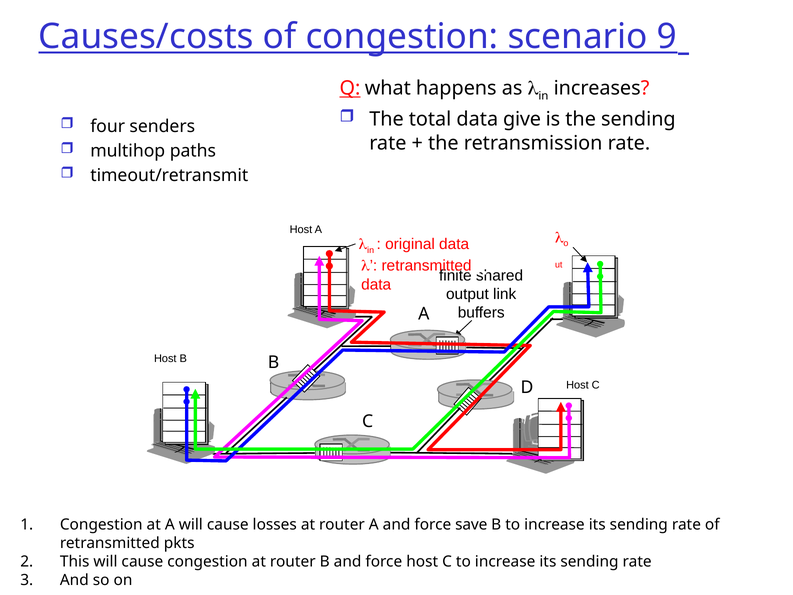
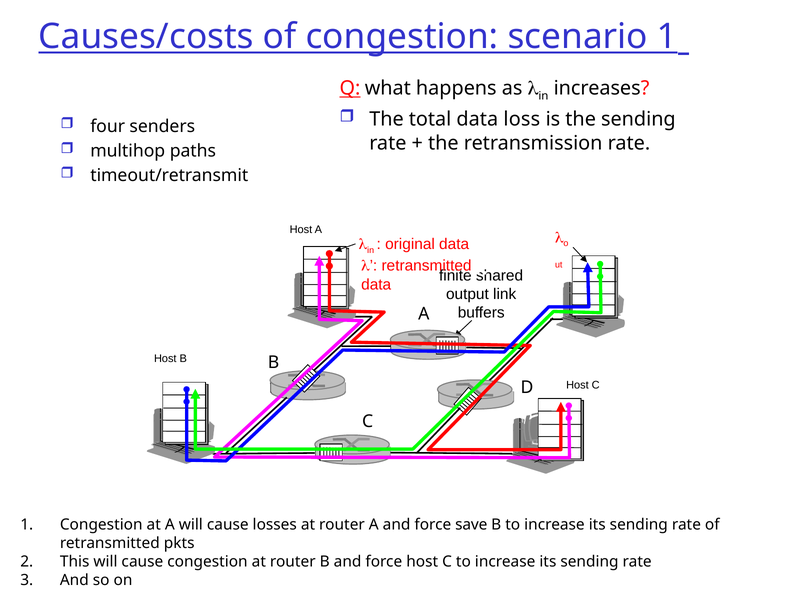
scenario 9: 9 -> 1
give: give -> loss
